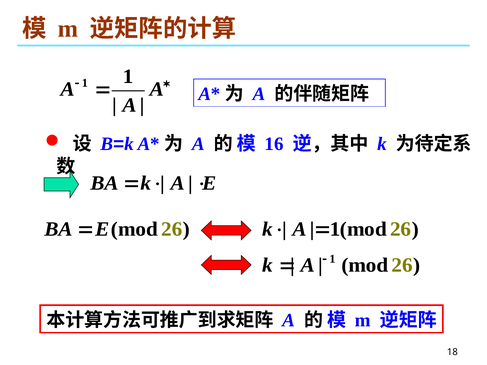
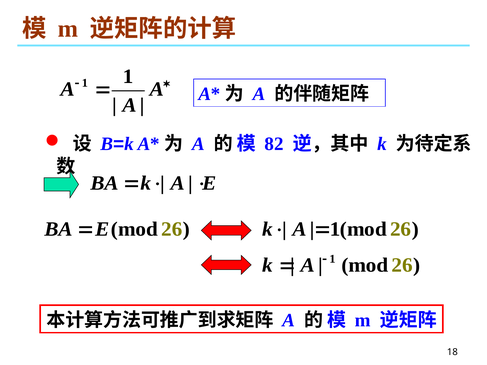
16: 16 -> 82
